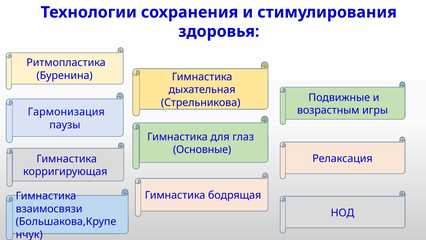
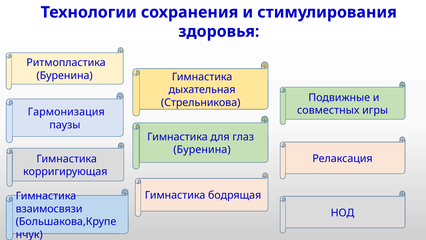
возрастным: возрастным -> совместных
Основные at (202, 150): Основные -> Буренина
